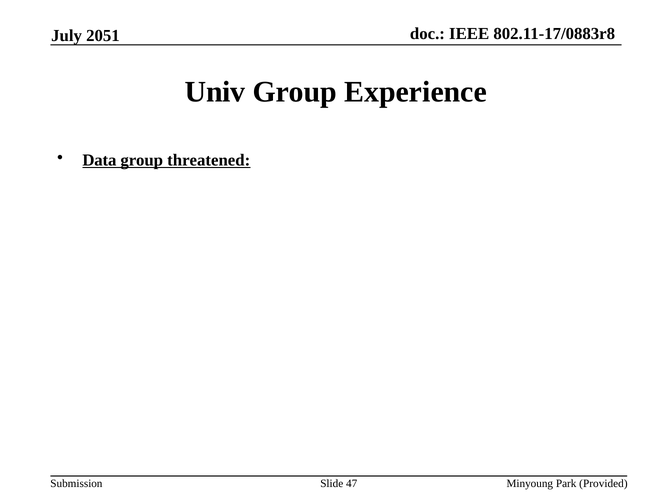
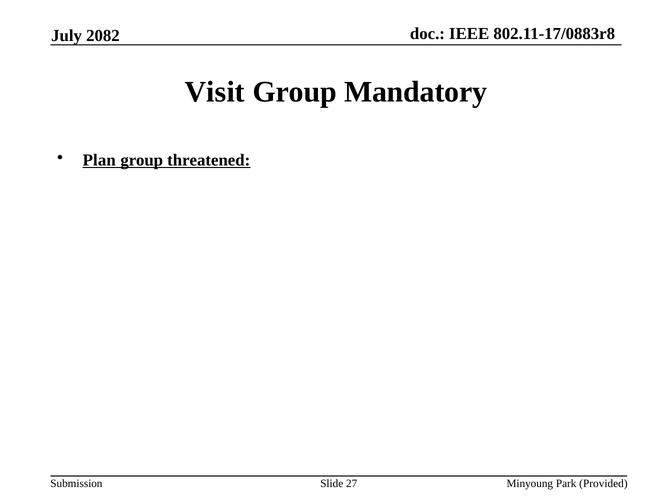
2051: 2051 -> 2082
Univ: Univ -> Visit
Experience: Experience -> Mandatory
Data: Data -> Plan
47: 47 -> 27
